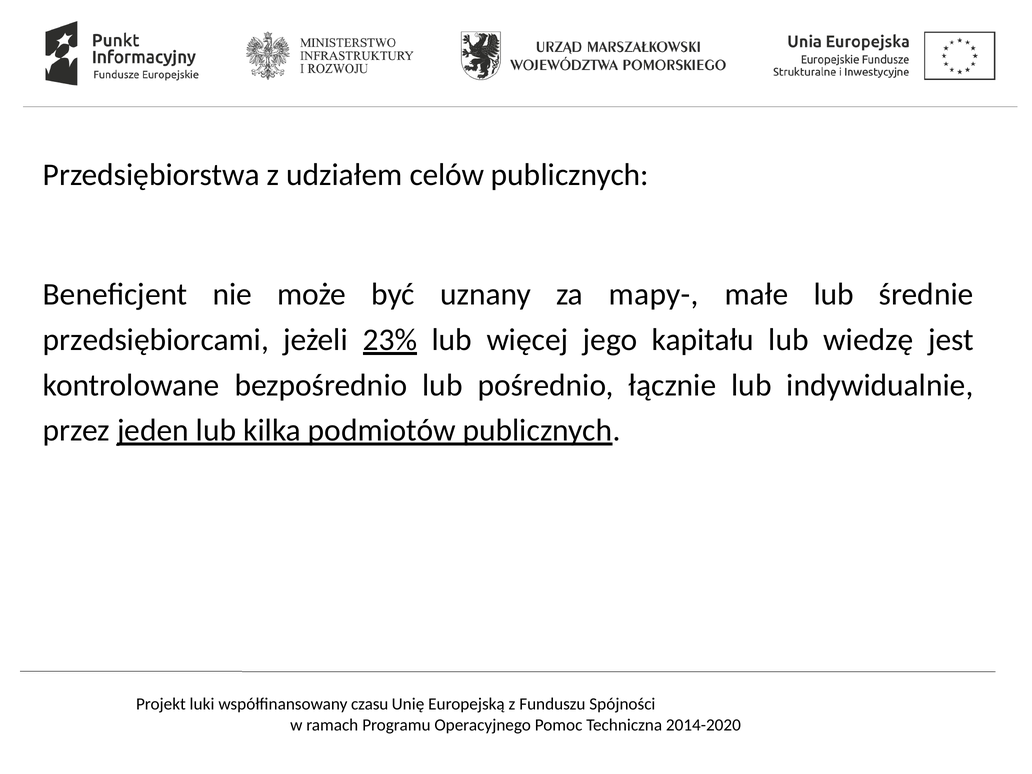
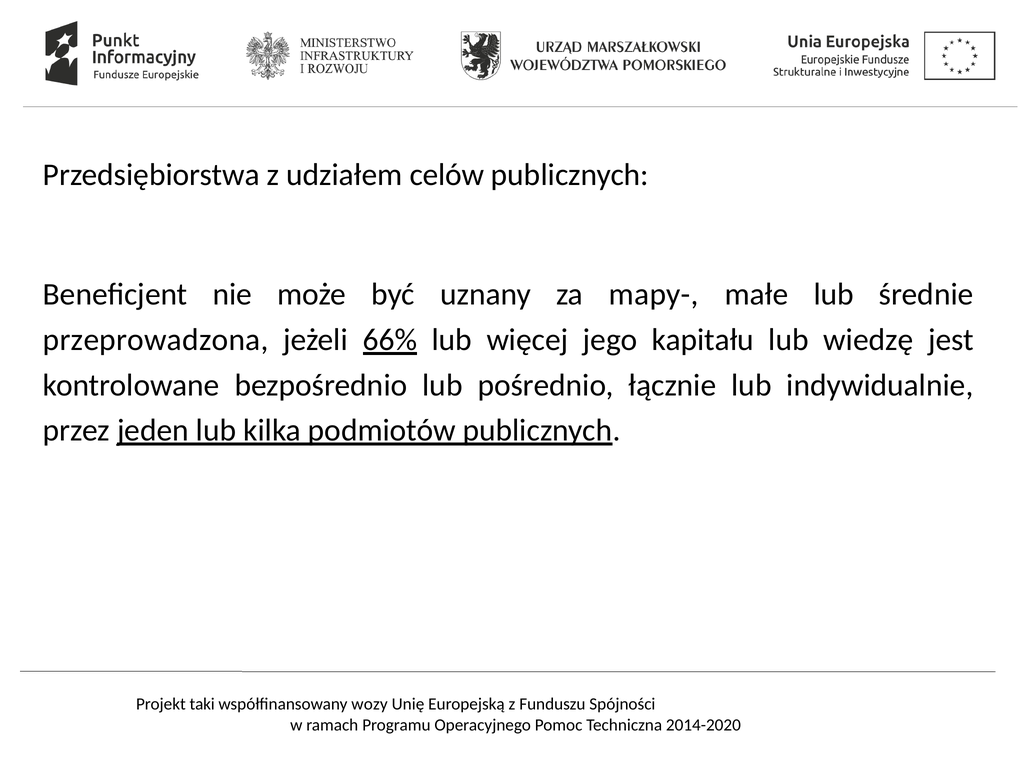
przedsiębiorcami: przedsiębiorcami -> przeprowadzona
23%: 23% -> 66%
luki: luki -> taki
czasu: czasu -> wozy
